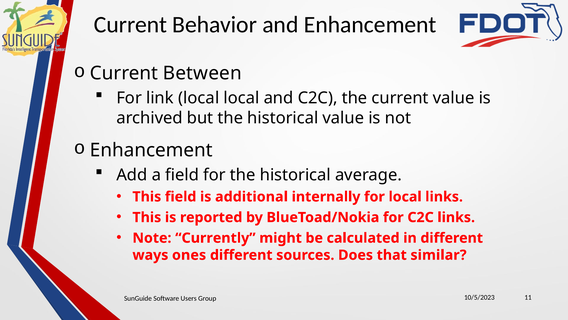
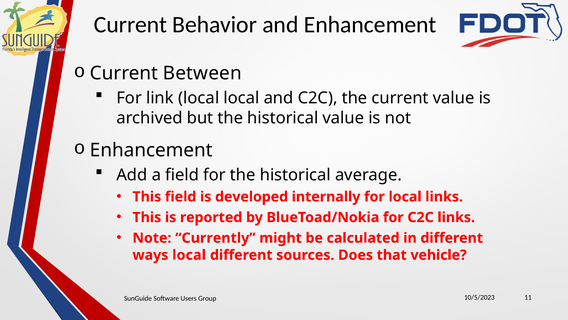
additional: additional -> developed
ways ones: ones -> local
similar: similar -> vehicle
